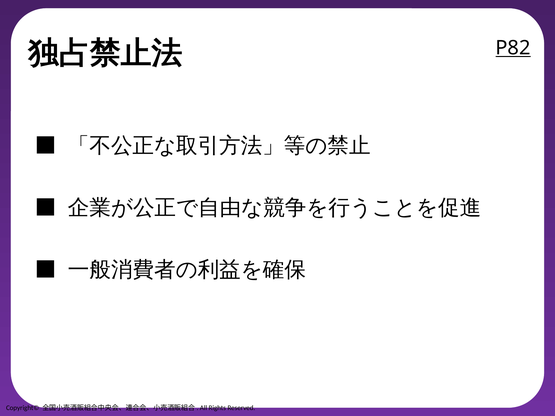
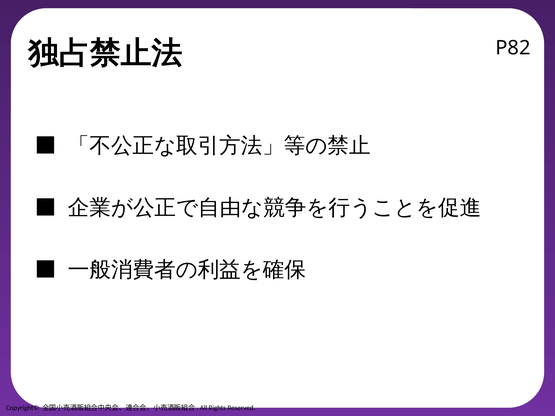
P82 underline: present -> none
